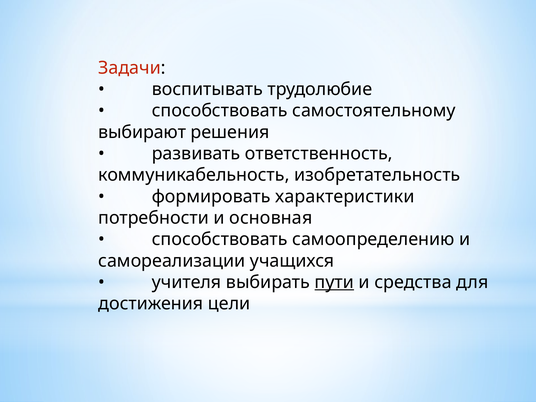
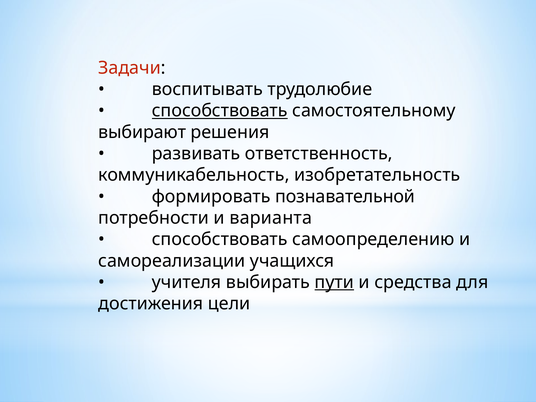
способствовать at (220, 111) underline: none -> present
характеристики: характеристики -> познавательной
основная: основная -> варианта
